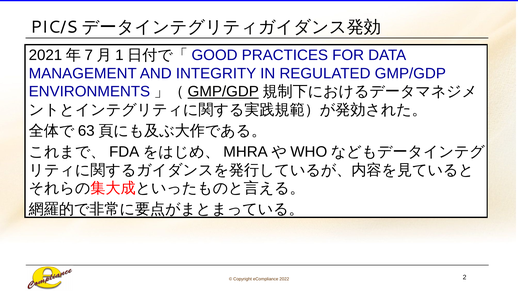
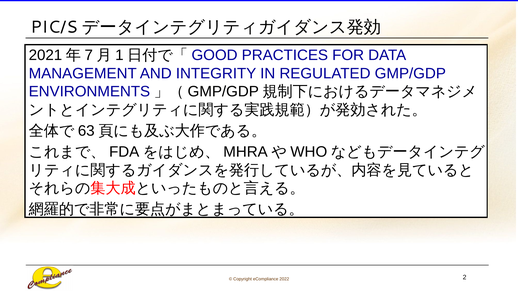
GMP/GDP at (223, 92) underline: present -> none
